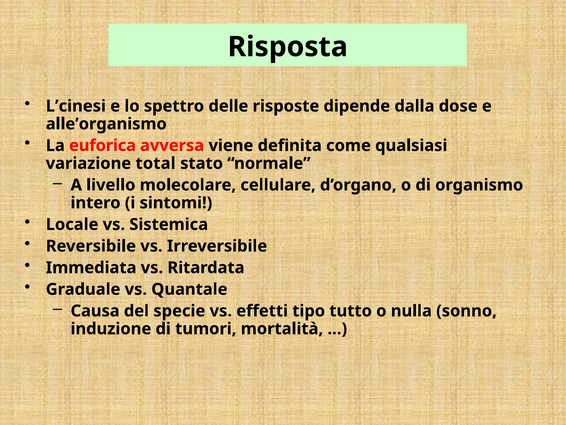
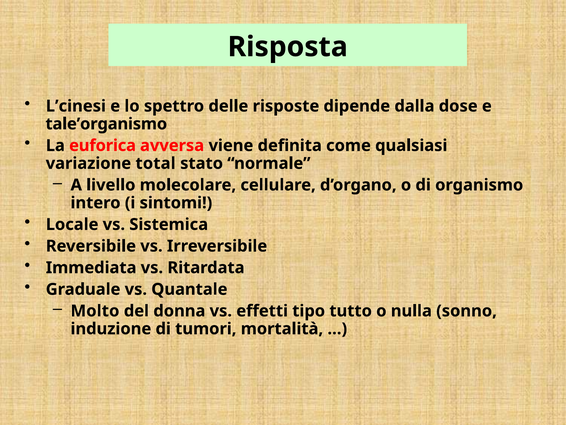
alle’organismo: alle’organismo -> tale’organismo
Causa: Causa -> Molto
specie: specie -> donna
